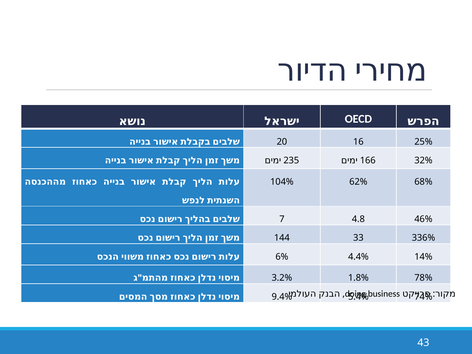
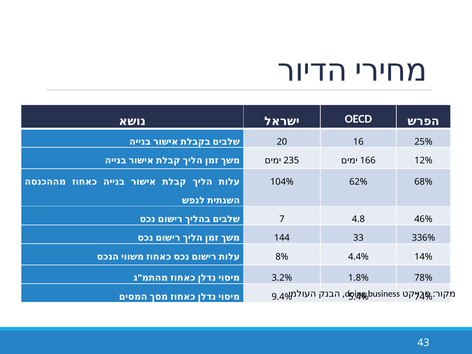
32%: 32% -> 12%
6%: 6% -> 8%
